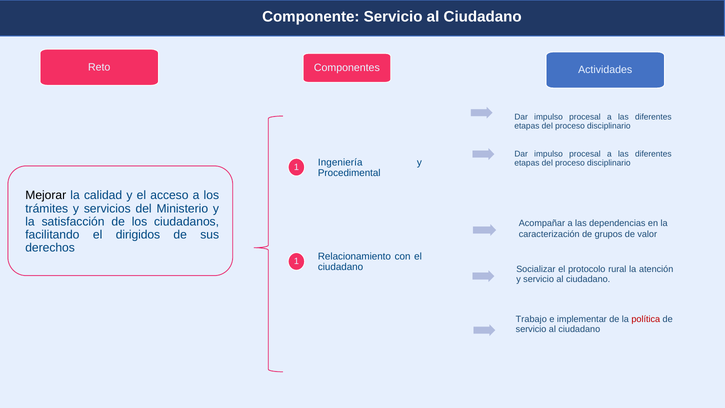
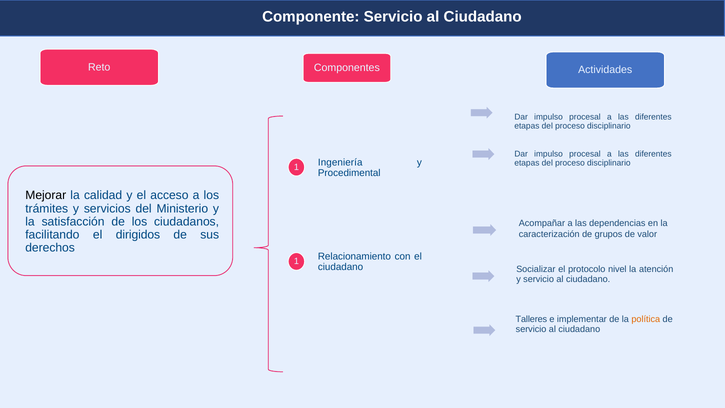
rural: rural -> nivel
Trabajo: Trabajo -> Talleres
política colour: red -> orange
